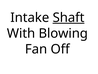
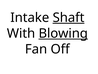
Blowing underline: none -> present
